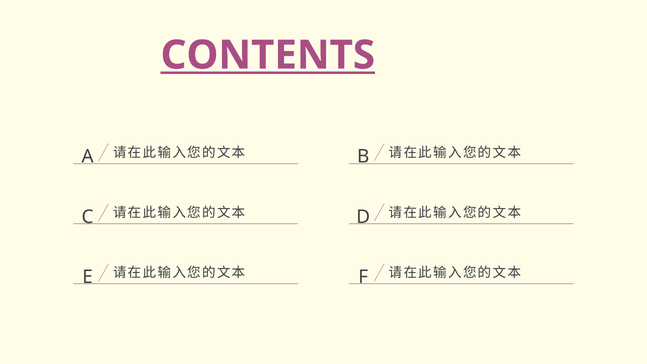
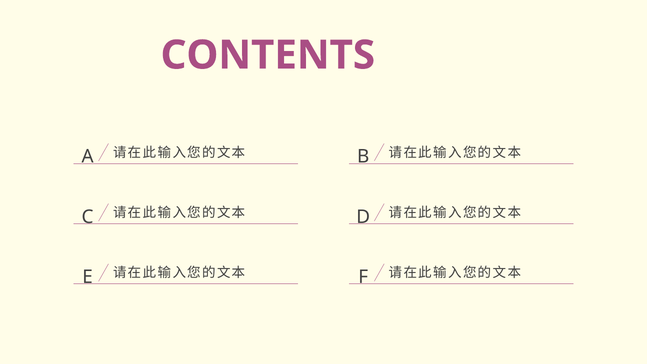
CONTENTS underline: present -> none
